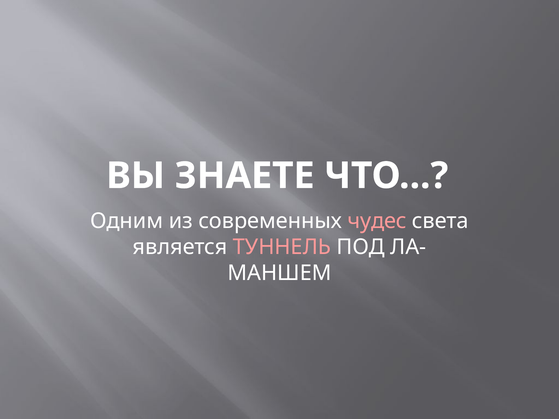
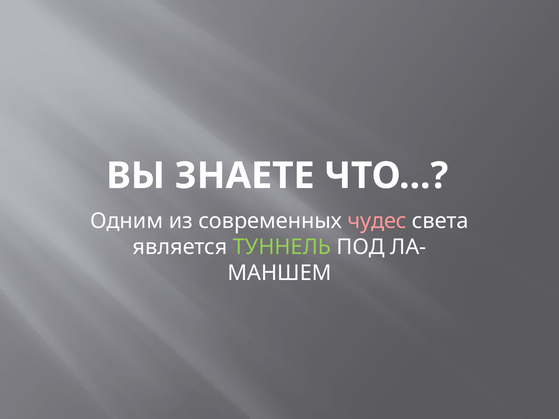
ТУННЕЛЬ colour: pink -> light green
